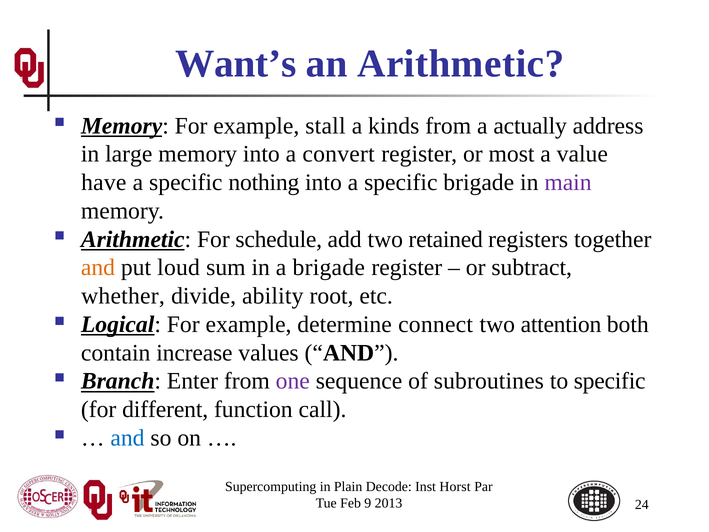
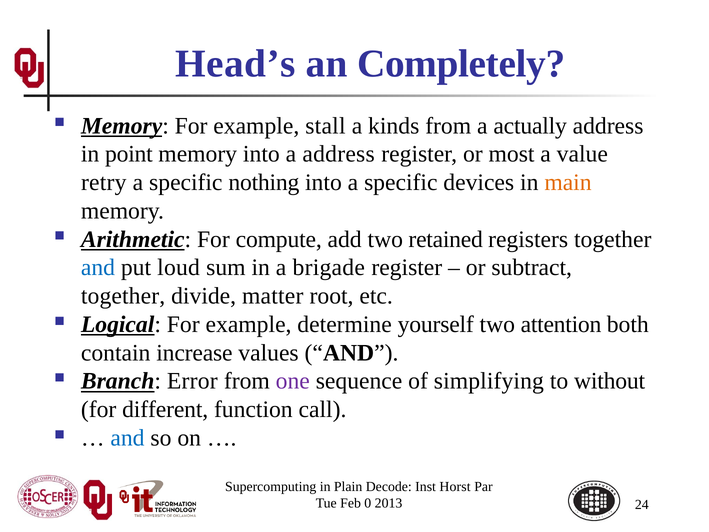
Want’s: Want’s -> Head’s
an Arithmetic: Arithmetic -> Completely
large: large -> point
a convert: convert -> address
have: have -> retry
specific brigade: brigade -> devices
main colour: purple -> orange
schedule: schedule -> compute
and at (98, 268) colour: orange -> blue
whether at (123, 296): whether -> together
ability: ability -> matter
connect: connect -> yourself
Enter: Enter -> Error
subroutines: subroutines -> simplifying
to specific: specific -> without
9: 9 -> 0
